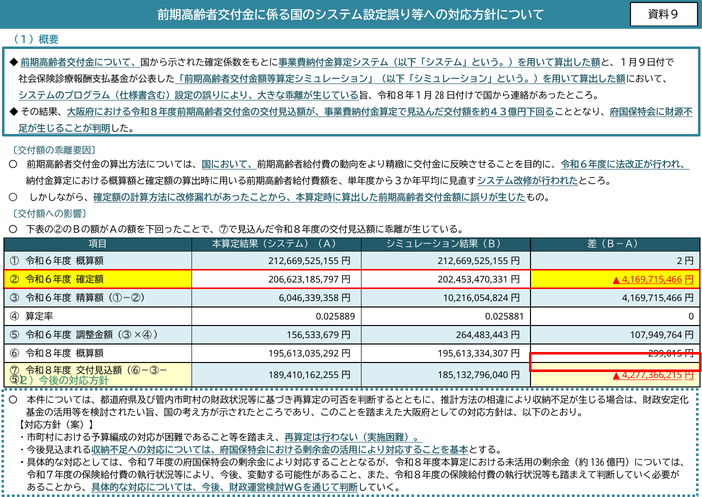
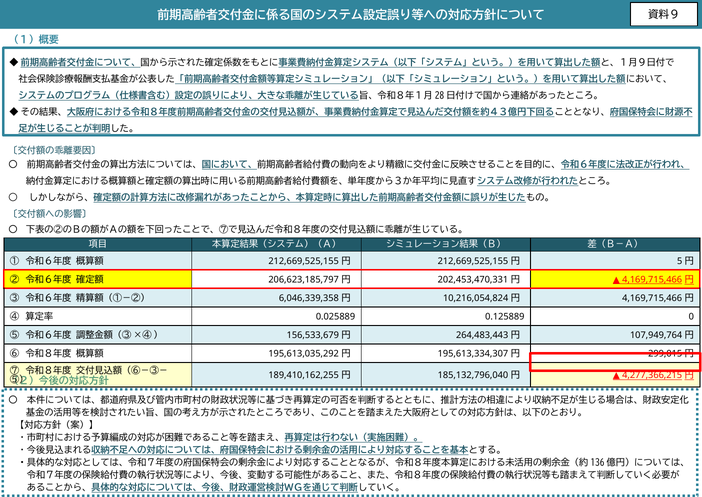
2: 2 -> 5
0.025881: 0.025881 -> 0.125889
